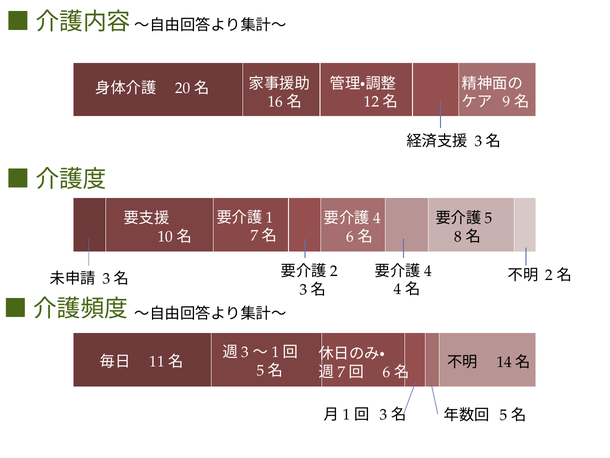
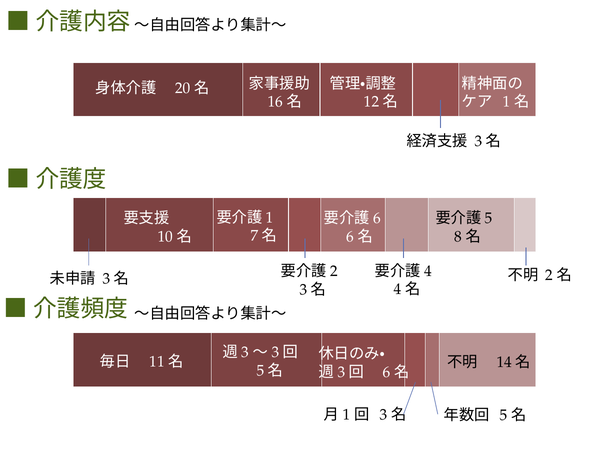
9 at (507, 102): 9 -> 1
4 at (377, 218): 4 -> 6
1 at (275, 352): 1 -> 3
7 at (341, 372): 7 -> 3
